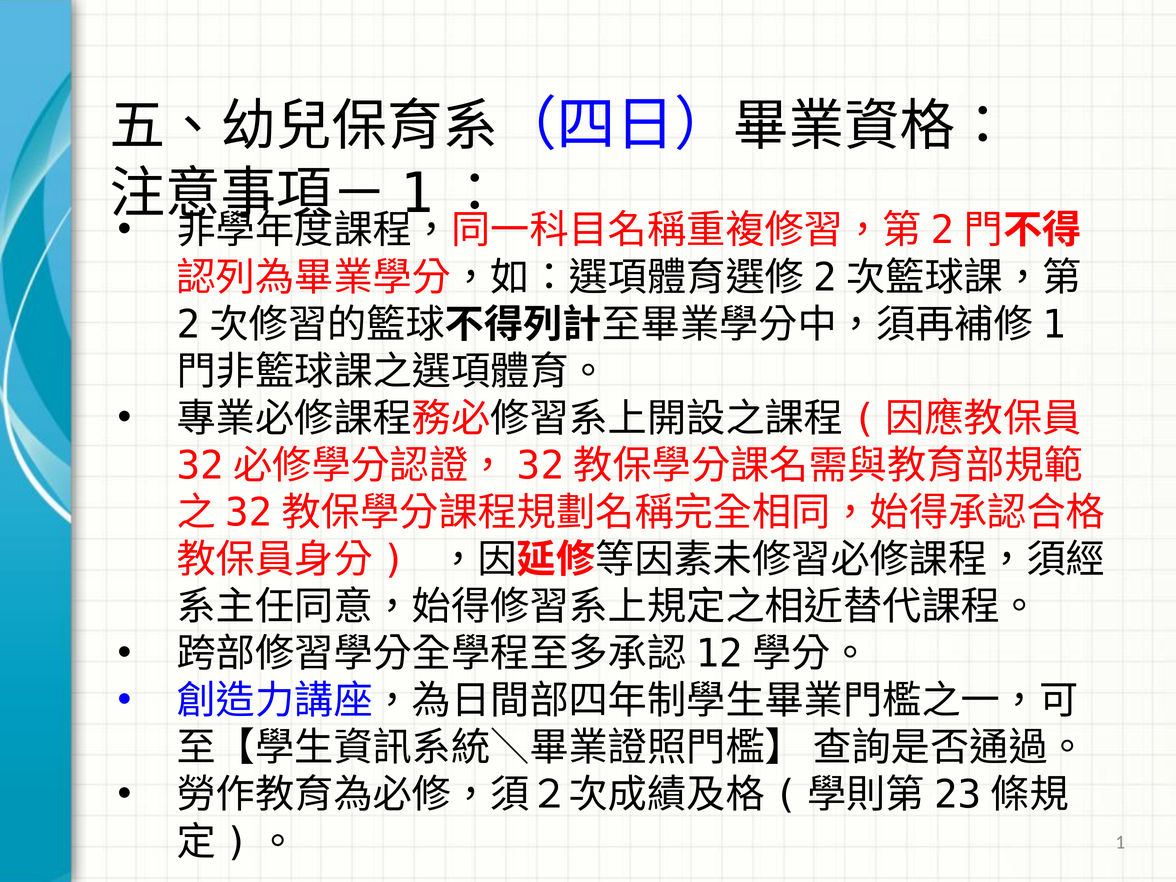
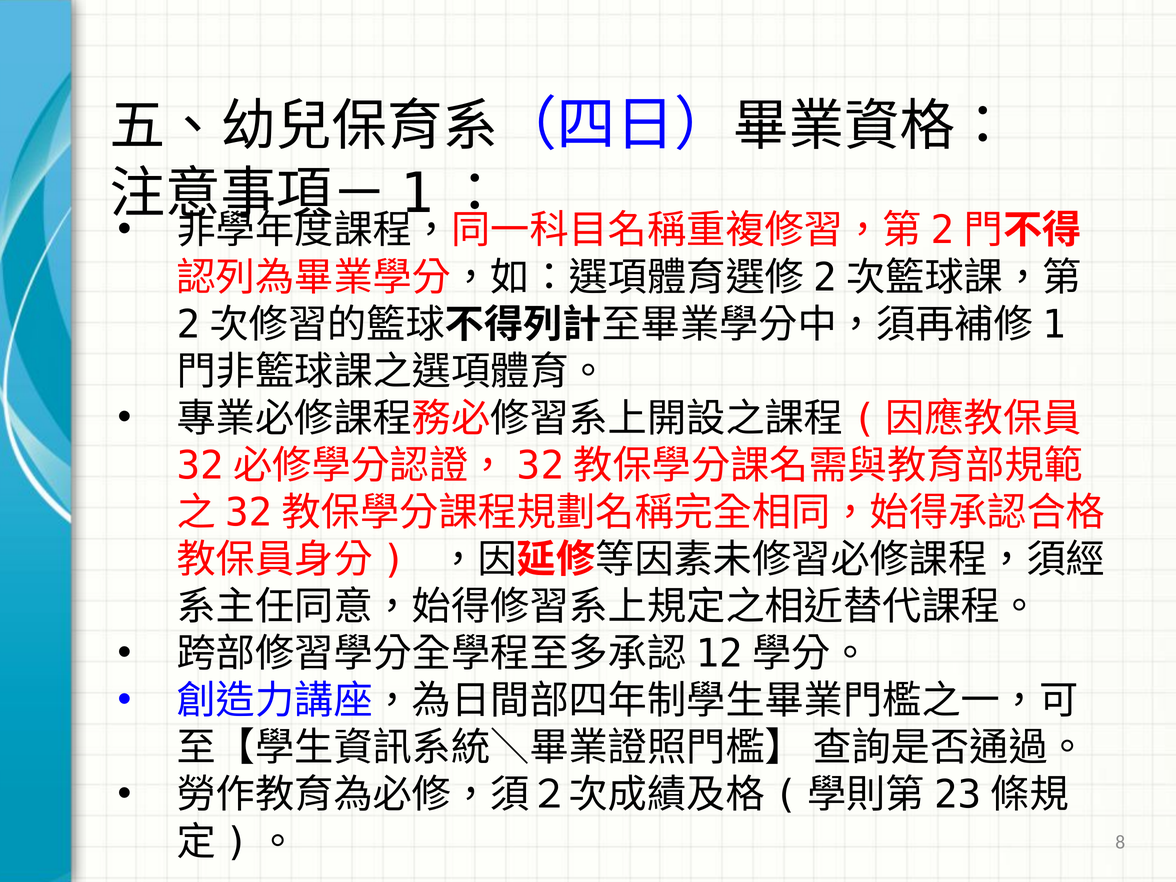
1: 1 -> 8
